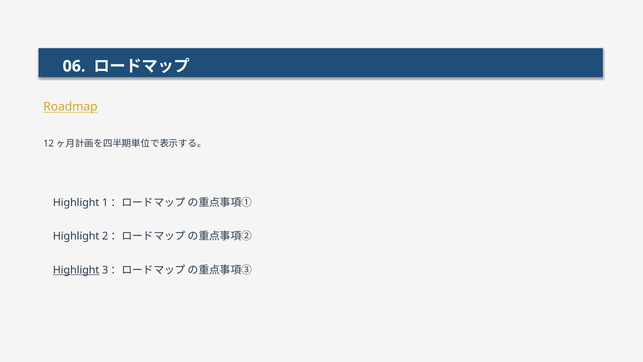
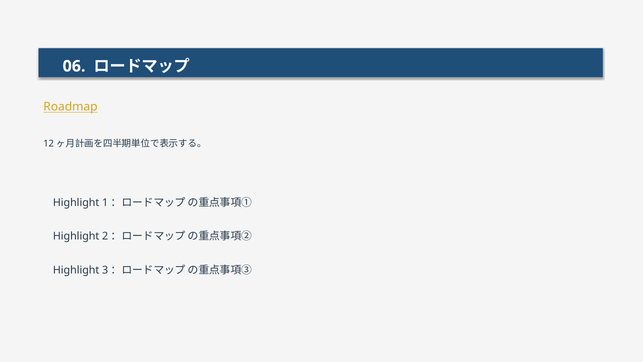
Highlight at (76, 270) underline: present -> none
